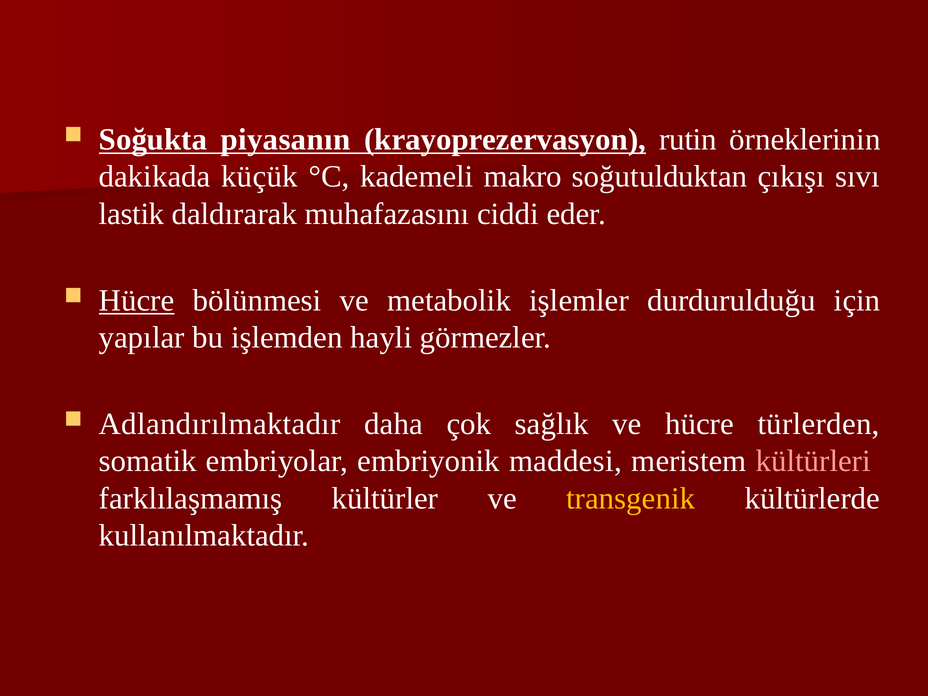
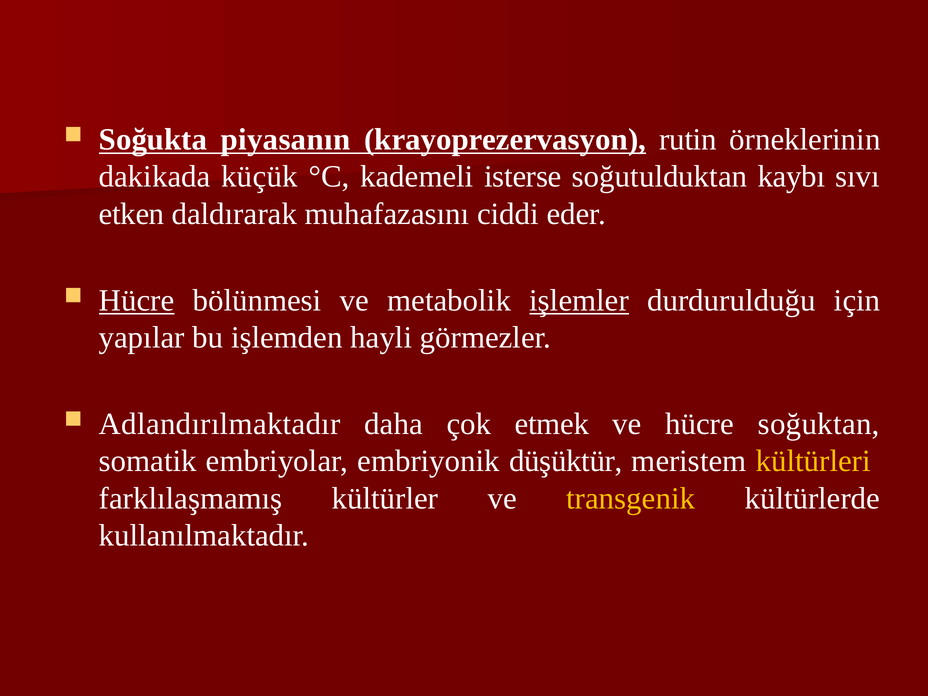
makro: makro -> isterse
çıkışı: çıkışı -> kaybı
lastik: lastik -> etken
işlemler underline: none -> present
sağlık: sağlık -> etmek
türlerden: türlerden -> soğuktan
maddesi: maddesi -> düşüktür
kültürleri colour: pink -> yellow
